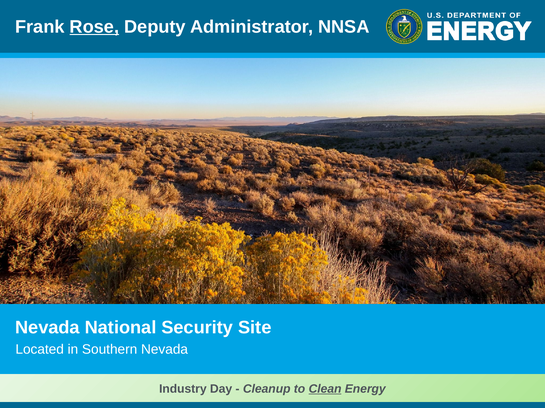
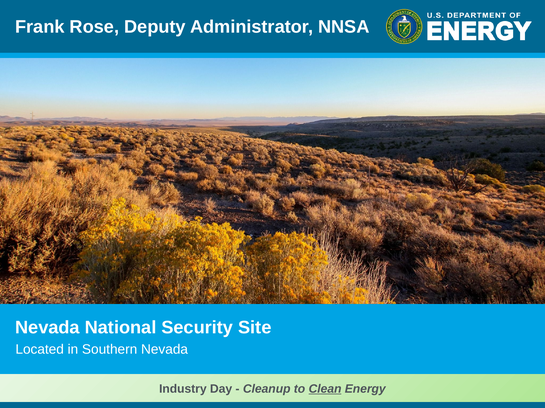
Rose underline: present -> none
